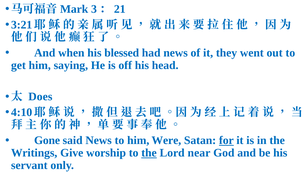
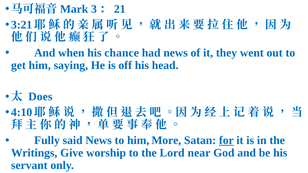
blessed: blessed -> chance
Gone: Gone -> Fully
Were: Were -> More
the at (149, 153) underline: present -> none
